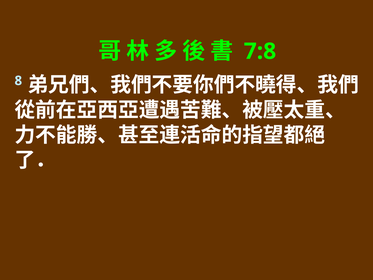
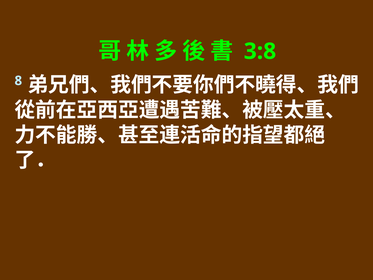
7:8: 7:8 -> 3:8
